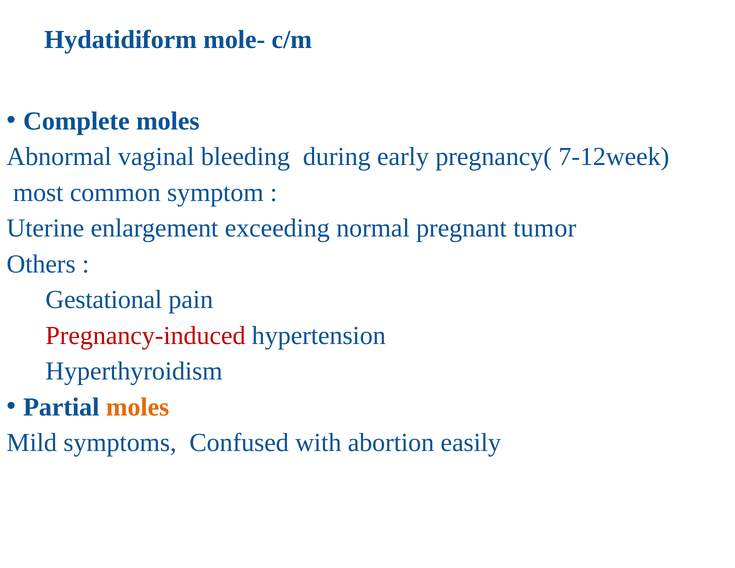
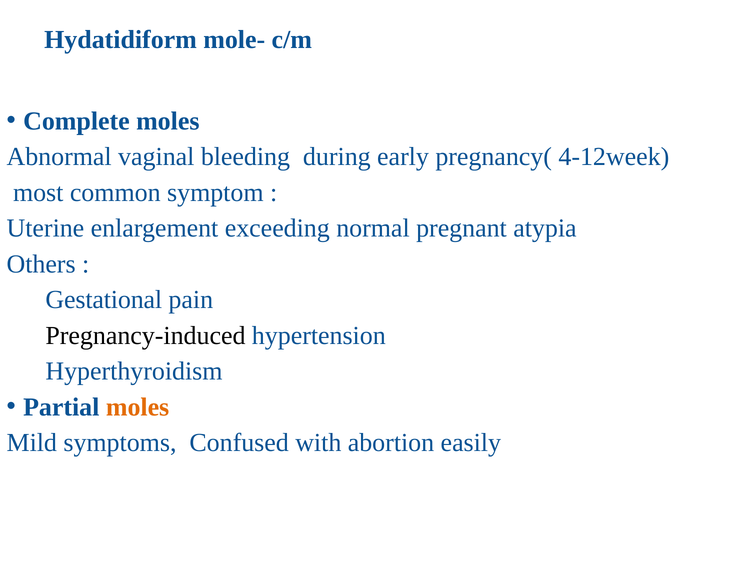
7-12week: 7-12week -> 4-12week
tumor: tumor -> atypia
Pregnancy-induced colour: red -> black
